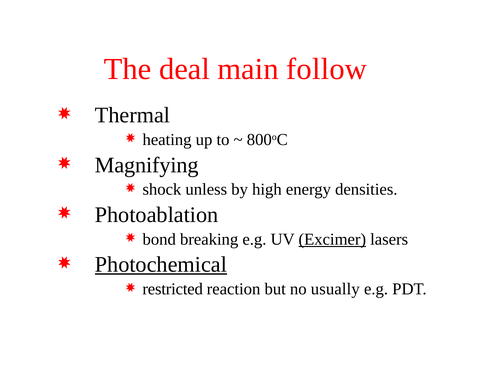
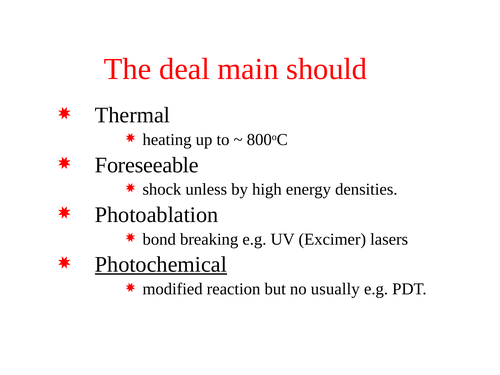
follow: follow -> should
Magnifying: Magnifying -> Foreseeable
Excimer underline: present -> none
restricted: restricted -> modified
